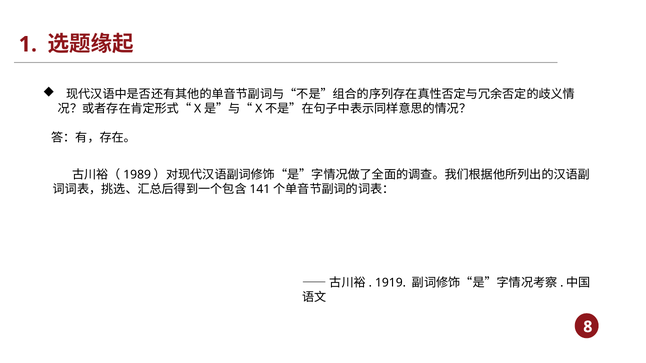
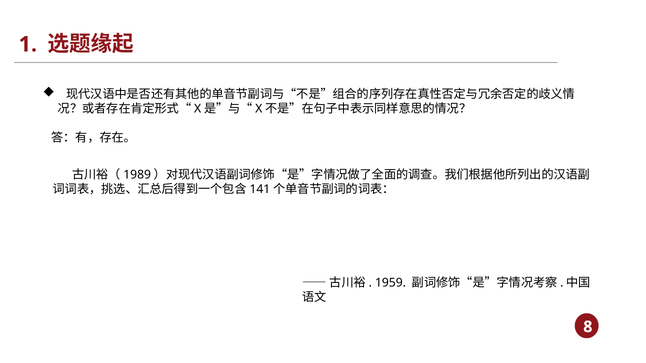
1919: 1919 -> 1959
